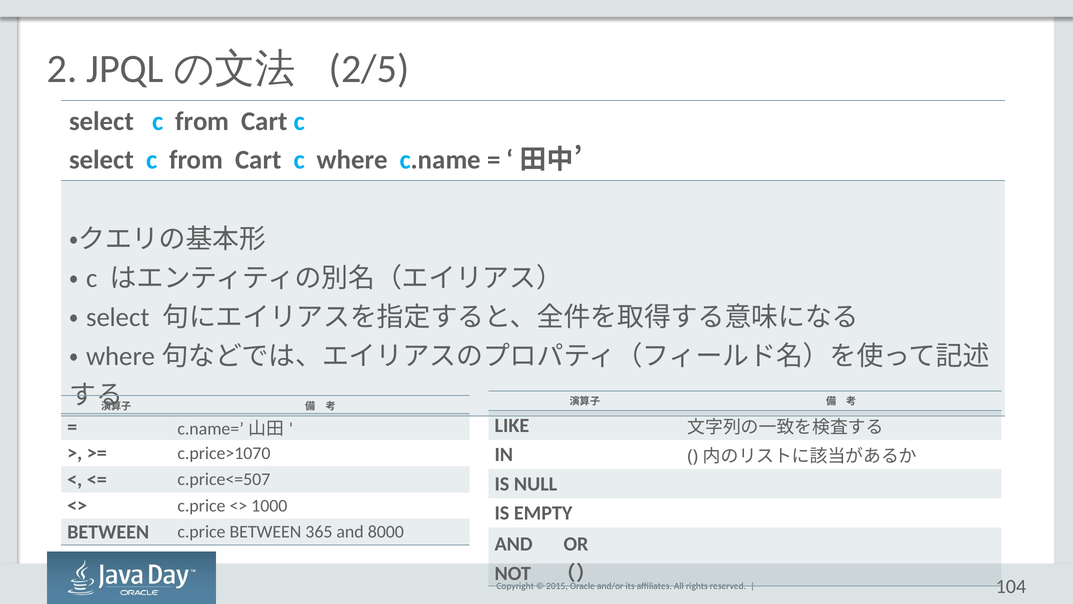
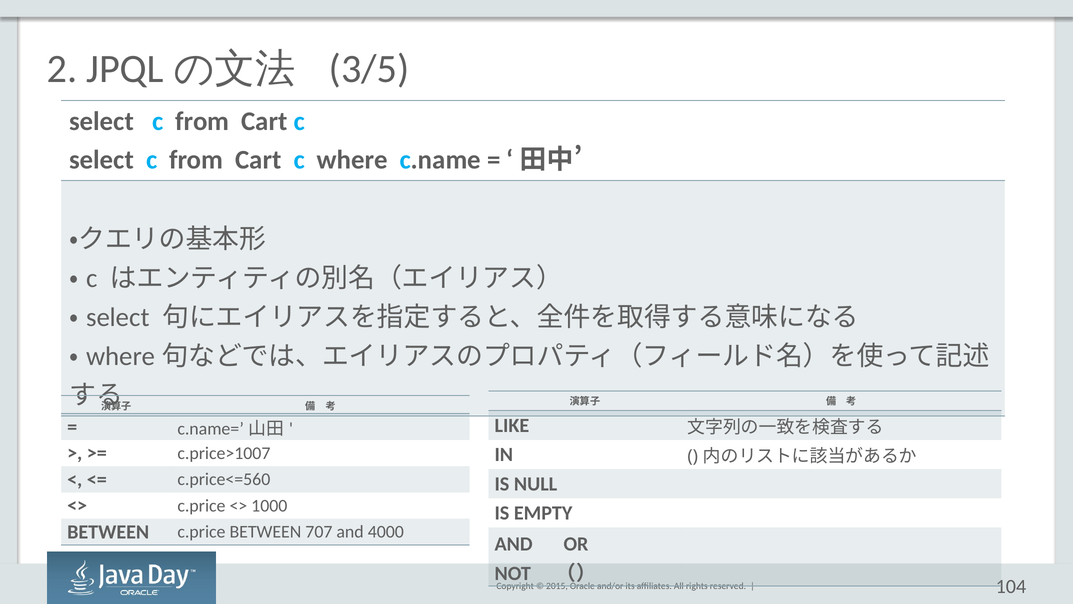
2/5: 2/5 -> 3/5
c.price>1070: c.price>1070 -> c.price>1007
c.price<=507: c.price<=507 -> c.price<=560
365: 365 -> 707
8000: 8000 -> 4000
